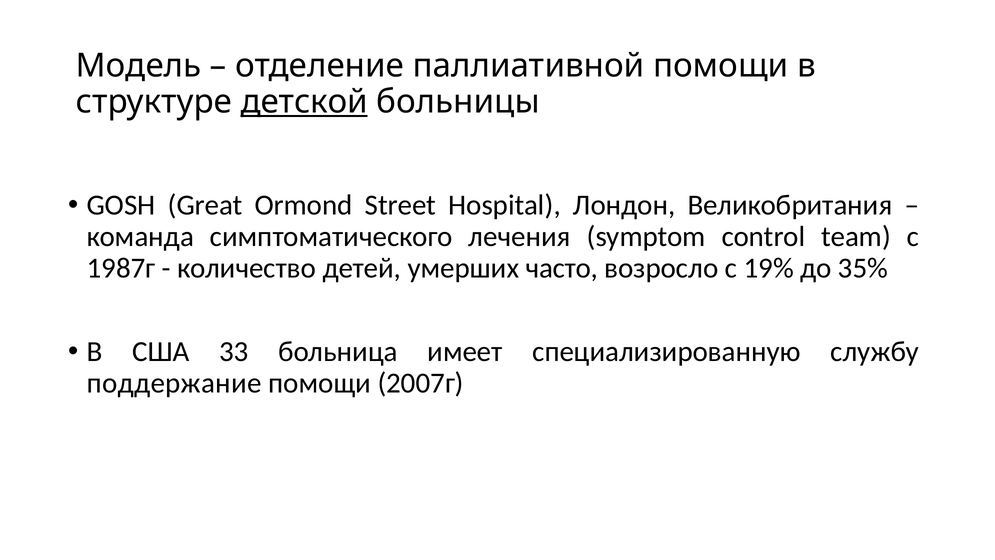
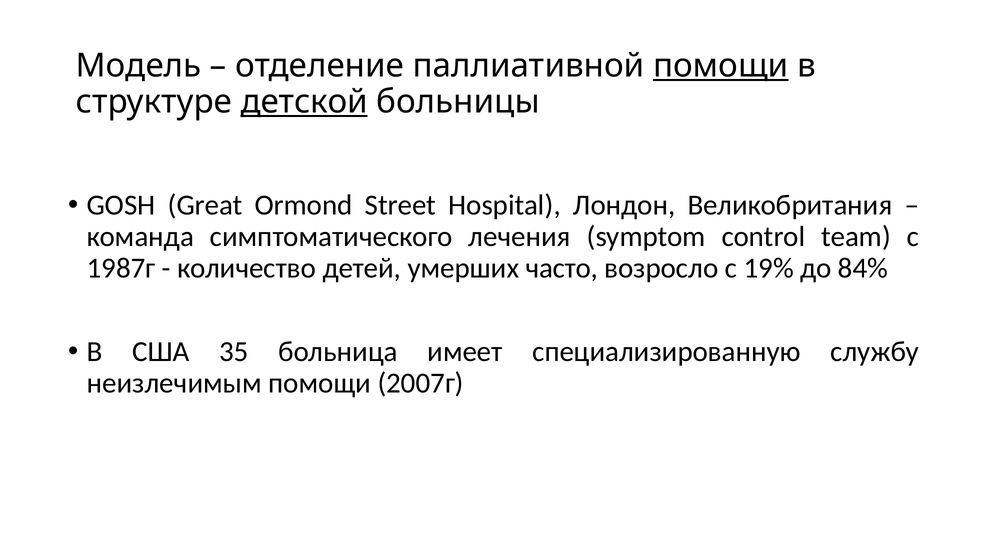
помощи at (721, 66) underline: none -> present
35%: 35% -> 84%
33: 33 -> 35
поддержание: поддержание -> неизлечимым
